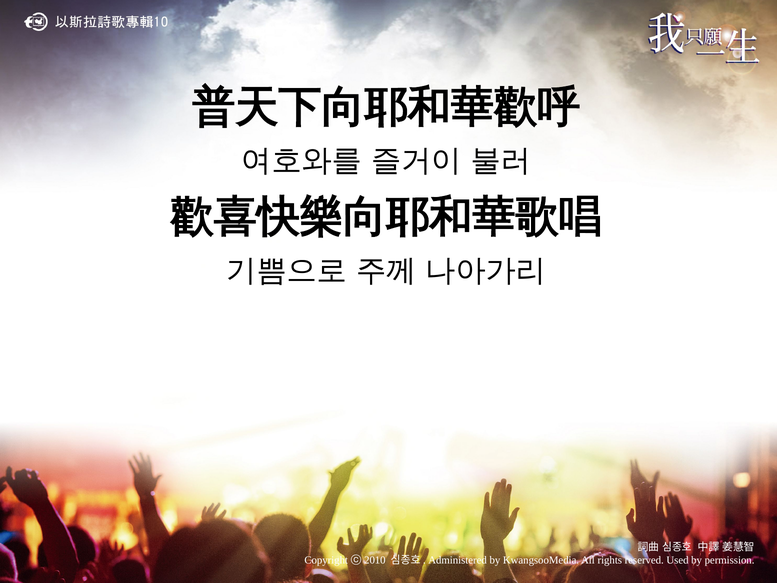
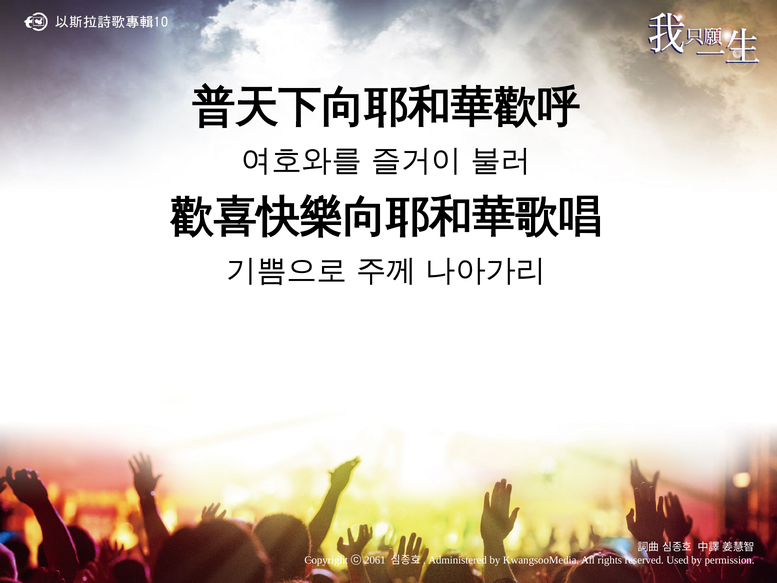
2010: 2010 -> 2061
